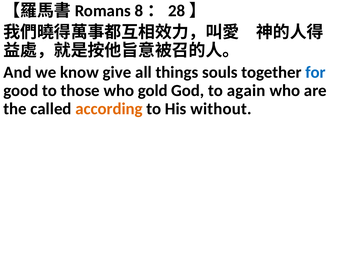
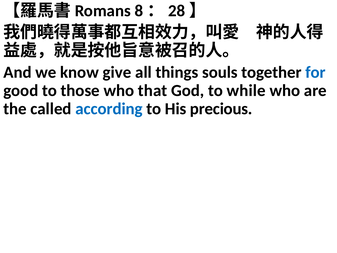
gold: gold -> that
again: again -> while
according colour: orange -> blue
without: without -> precious
